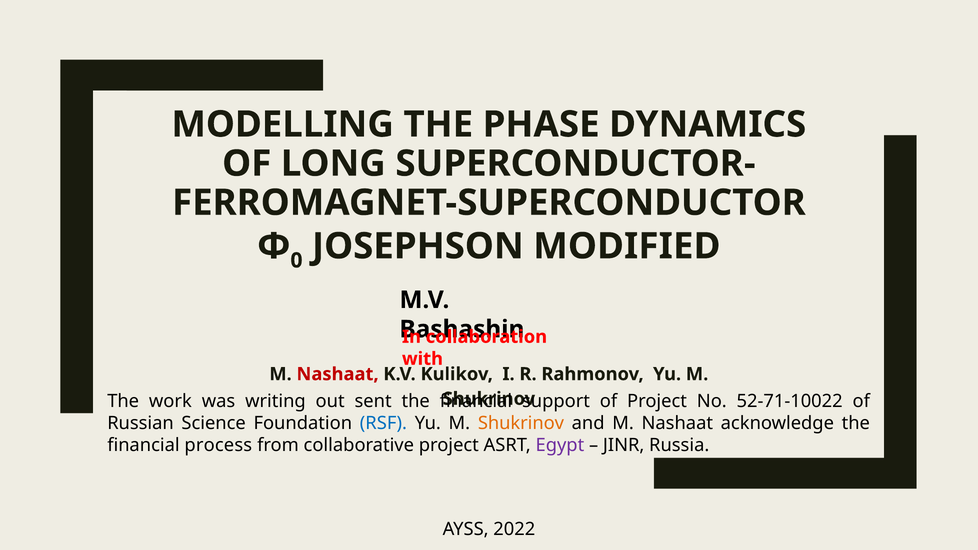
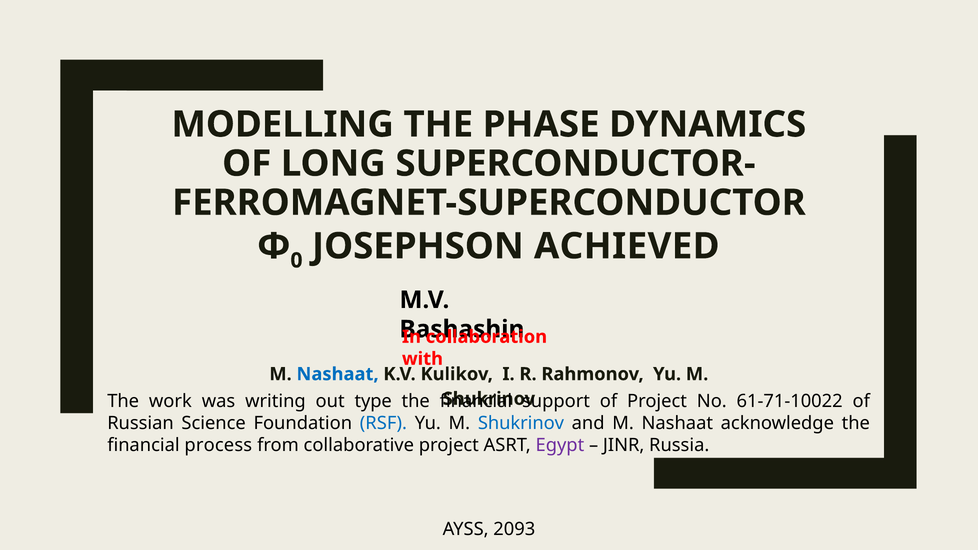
MODIFIED: MODIFIED -> ACHIEVED
Nashaat at (338, 374) colour: red -> blue
sent: sent -> type
52-71-10022: 52-71-10022 -> 61-71-10022
Shukrinov at (521, 423) colour: orange -> blue
2022: 2022 -> 2093
